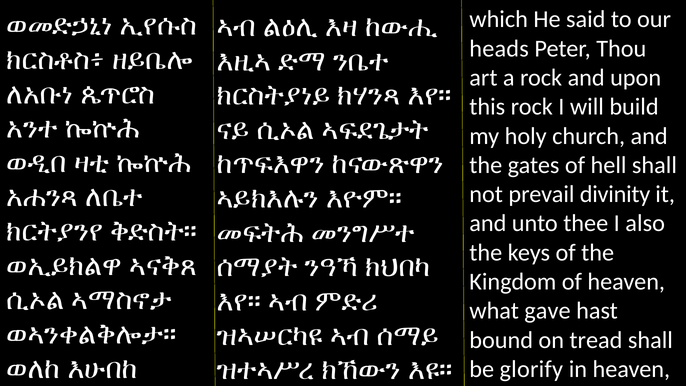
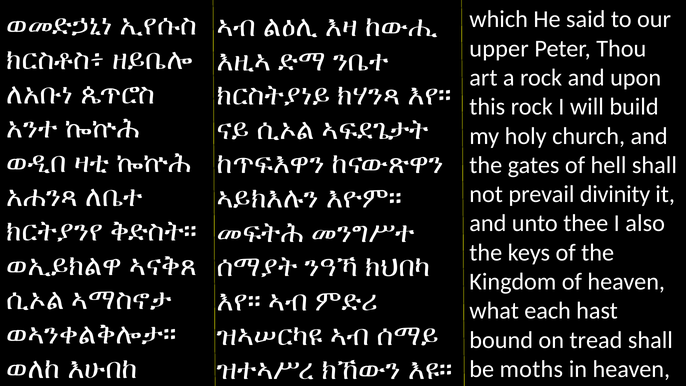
heads: heads -> upper
gave: gave -> each
glorify: glorify -> moths
